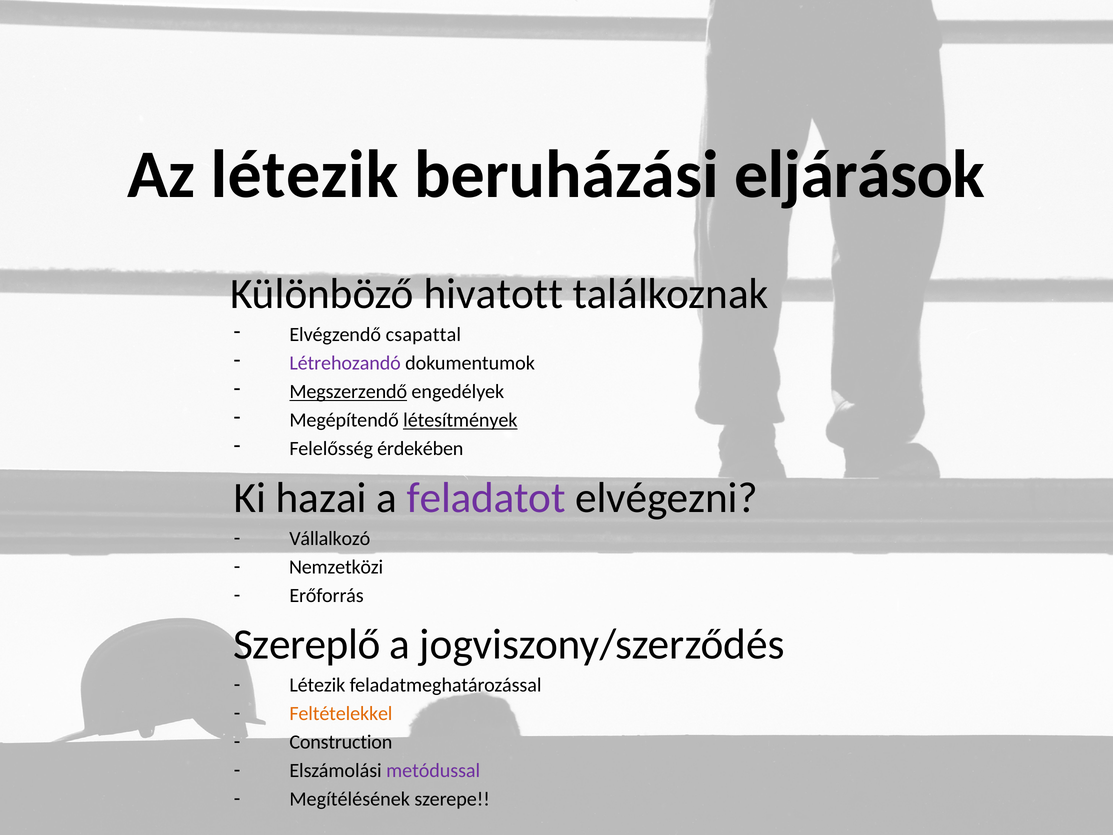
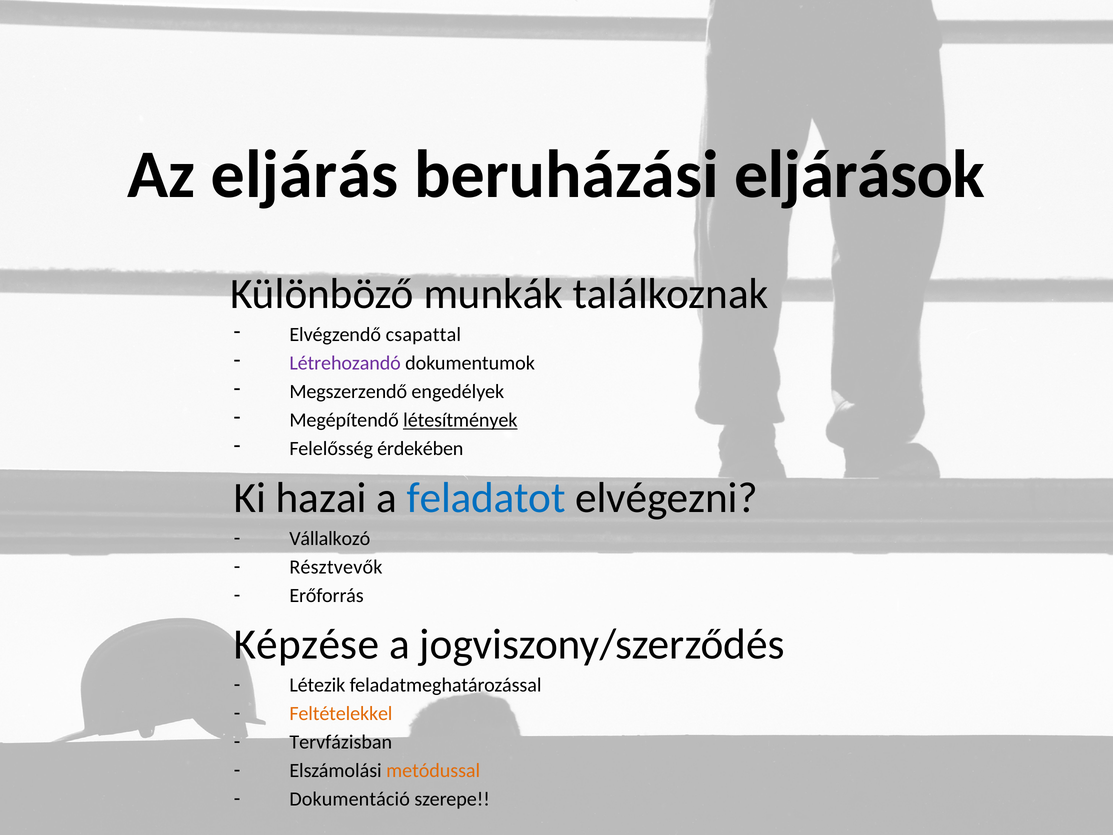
Az létezik: létezik -> eljárás
hivatott: hivatott -> munkák
Megszerzendő underline: present -> none
feladatot colour: purple -> blue
Nemzetközi: Nemzetközi -> Résztvevők
Szereplő: Szereplő -> Képzése
Construction: Construction -> Tervfázisban
metódussal colour: purple -> orange
Megítélésének: Megítélésének -> Dokumentáció
